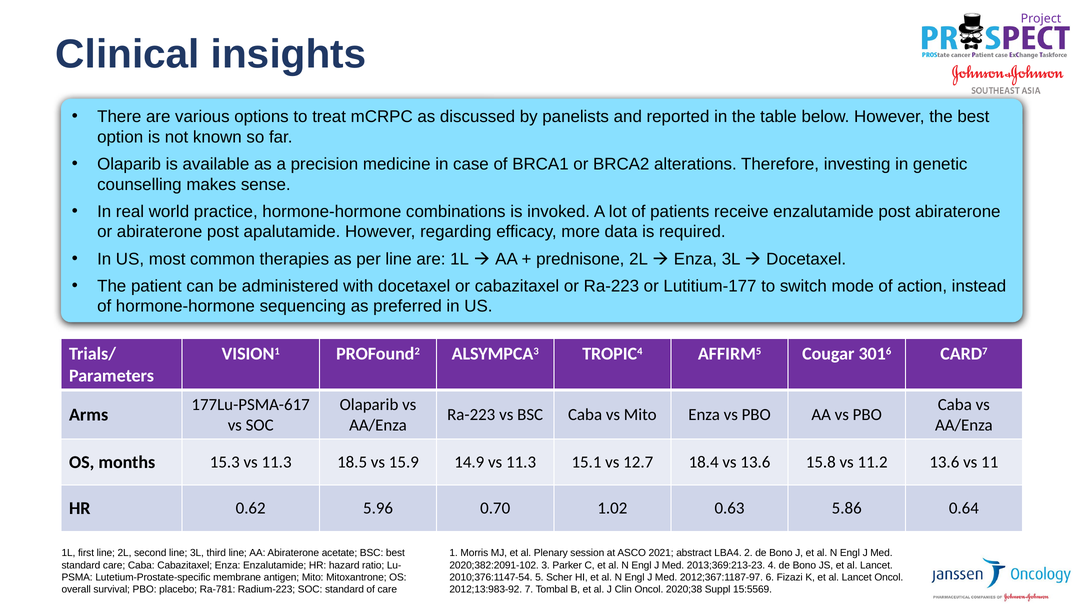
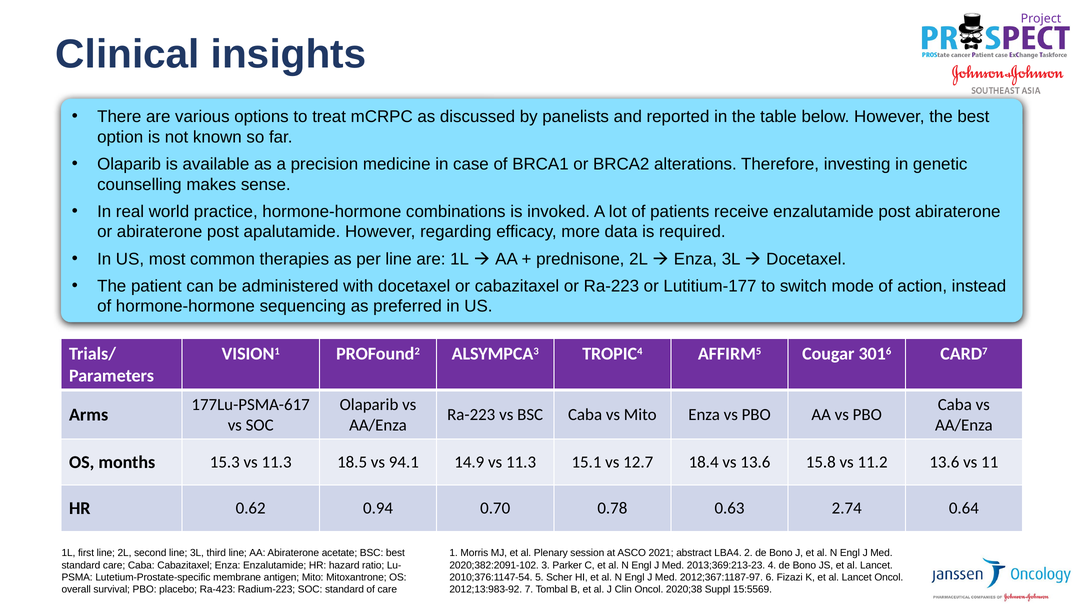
15.9: 15.9 -> 94.1
5.96: 5.96 -> 0.94
1.02: 1.02 -> 0.78
5.86: 5.86 -> 2.74
Ra-781: Ra-781 -> Ra-423
